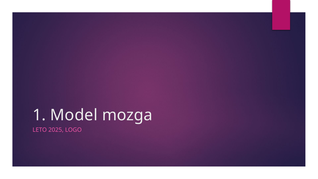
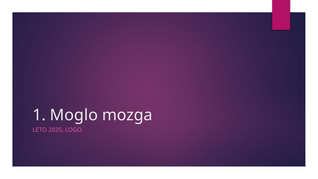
Model: Model -> Moglo
